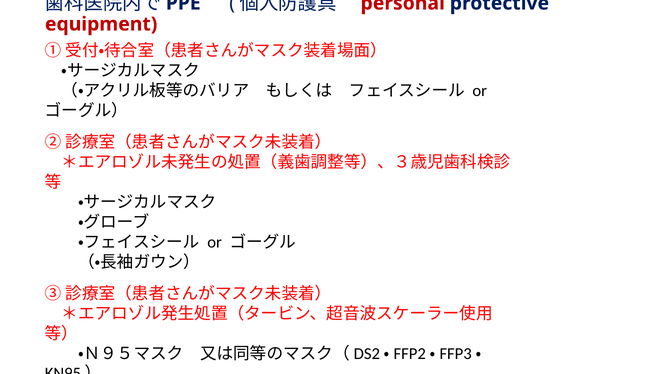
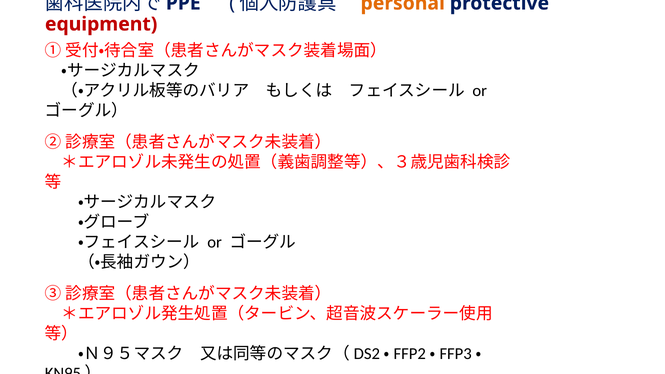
personal colour: red -> orange
